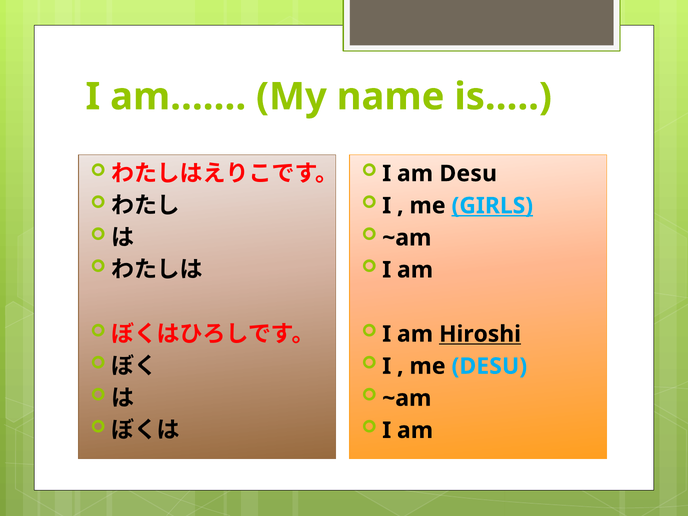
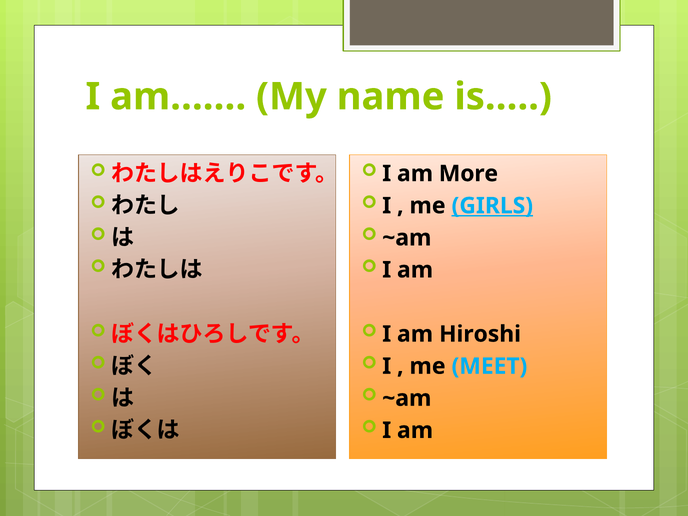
am Desu: Desu -> More
Hiroshi underline: present -> none
me DESU: DESU -> MEET
